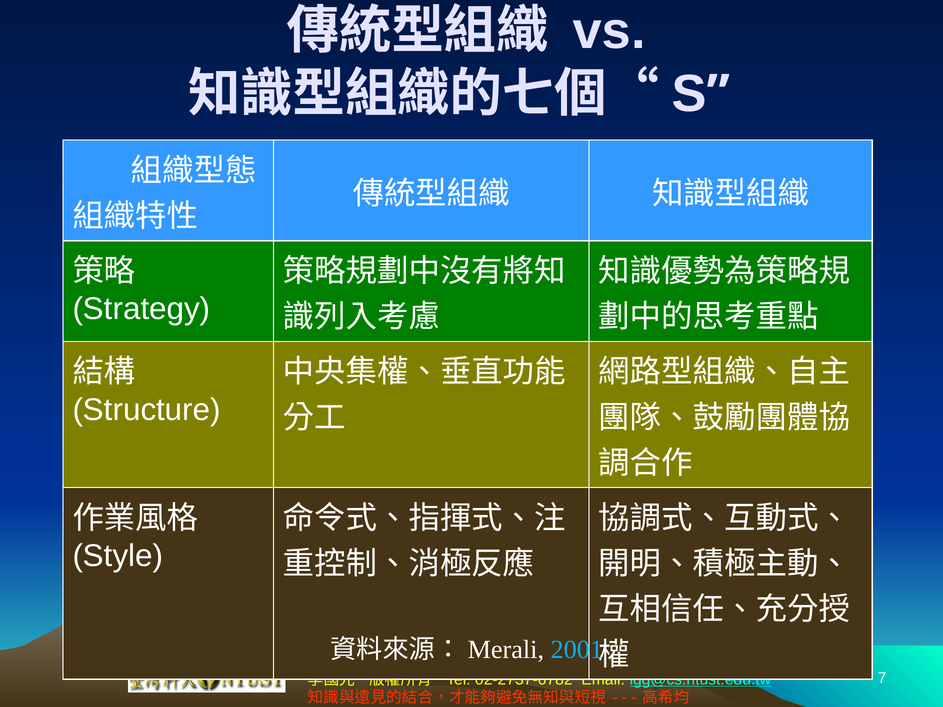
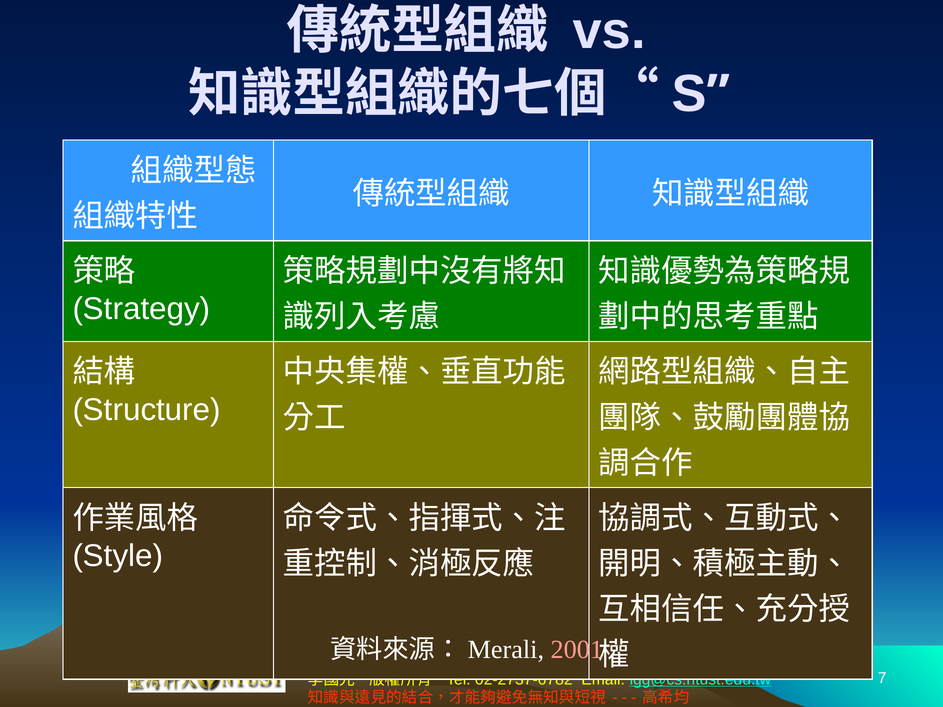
2001 colour: light blue -> pink
